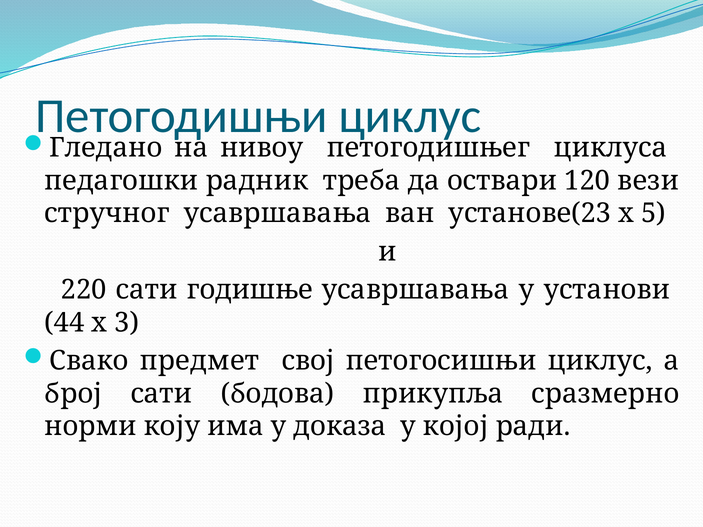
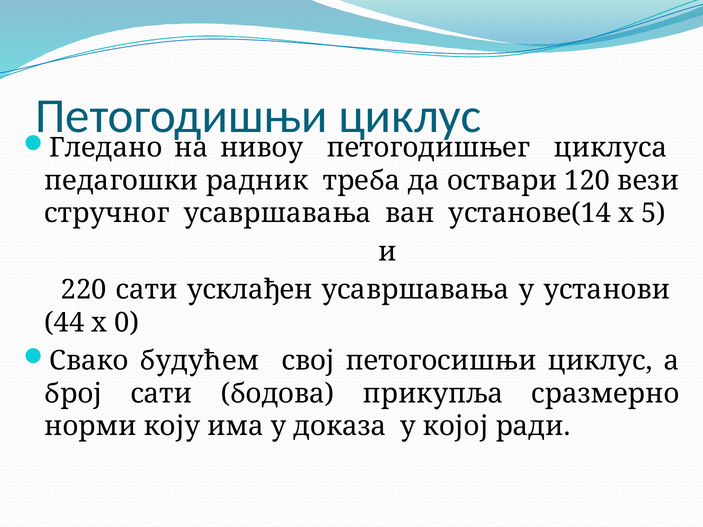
установе(23: установе(23 -> установе(14
годишње: годишње -> усклађен
3: 3 -> 0
предмет: предмет -> будућем
